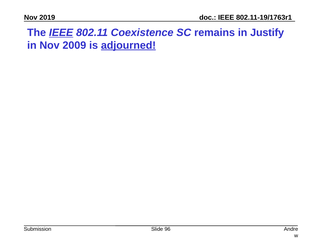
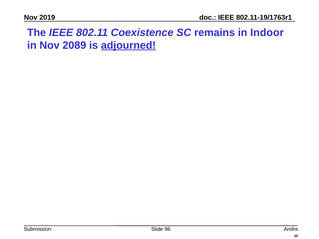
IEEE at (61, 33) underline: present -> none
Justify: Justify -> Indoor
2009: 2009 -> 2089
